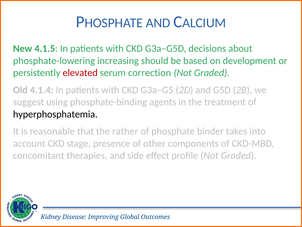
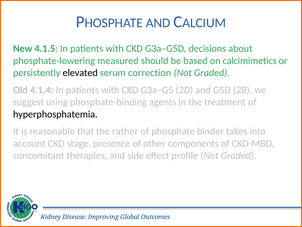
increasing: increasing -> measured
development: development -> calcimimetics
elevated colour: red -> black
